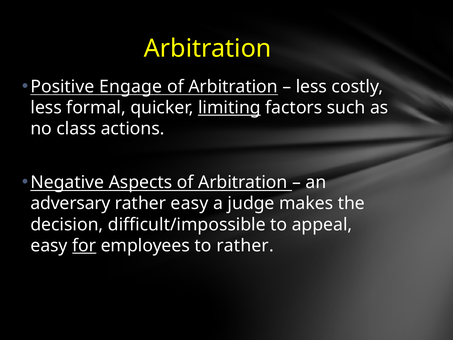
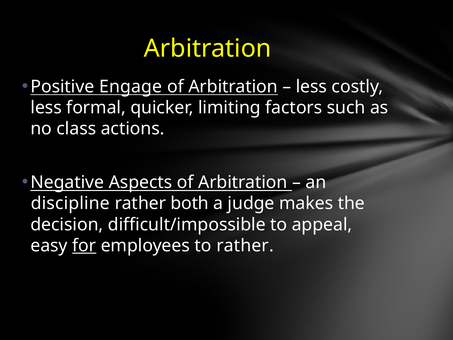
limiting underline: present -> none
adversary: adversary -> discipline
rather easy: easy -> both
